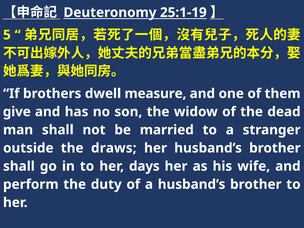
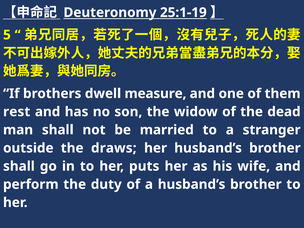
give: give -> rest
days: days -> puts
